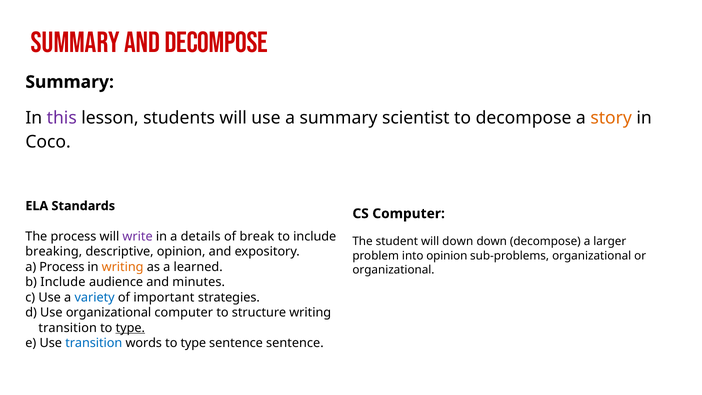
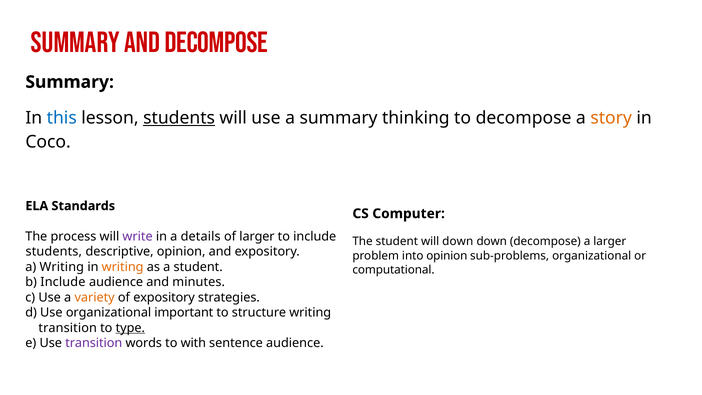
this colour: purple -> blue
students at (179, 118) underline: none -> present
scientist: scientist -> thinking
of break: break -> larger
breaking at (54, 252): breaking -> students
a Process: Process -> Writing
a learned: learned -> student
organizational at (393, 270): organizational -> computational
variety colour: blue -> orange
of important: important -> expository
organizational computer: computer -> important
transition at (94, 343) colour: blue -> purple
words to type: type -> with
sentence sentence: sentence -> audience
